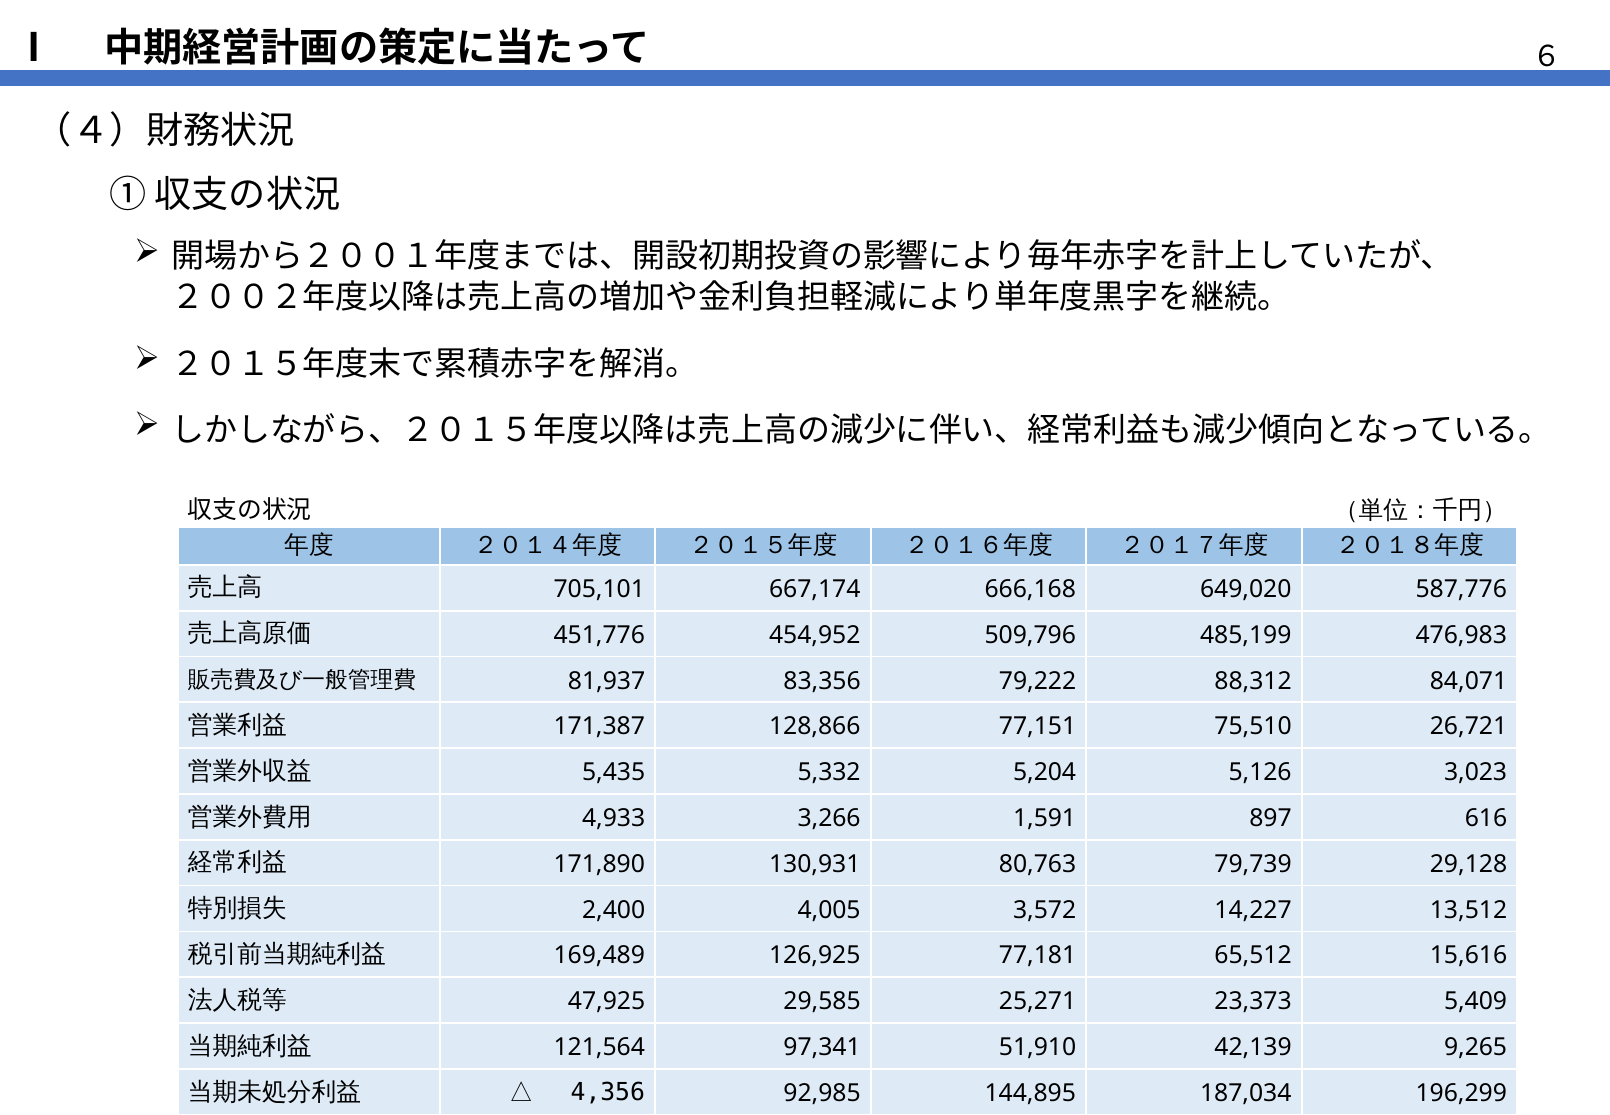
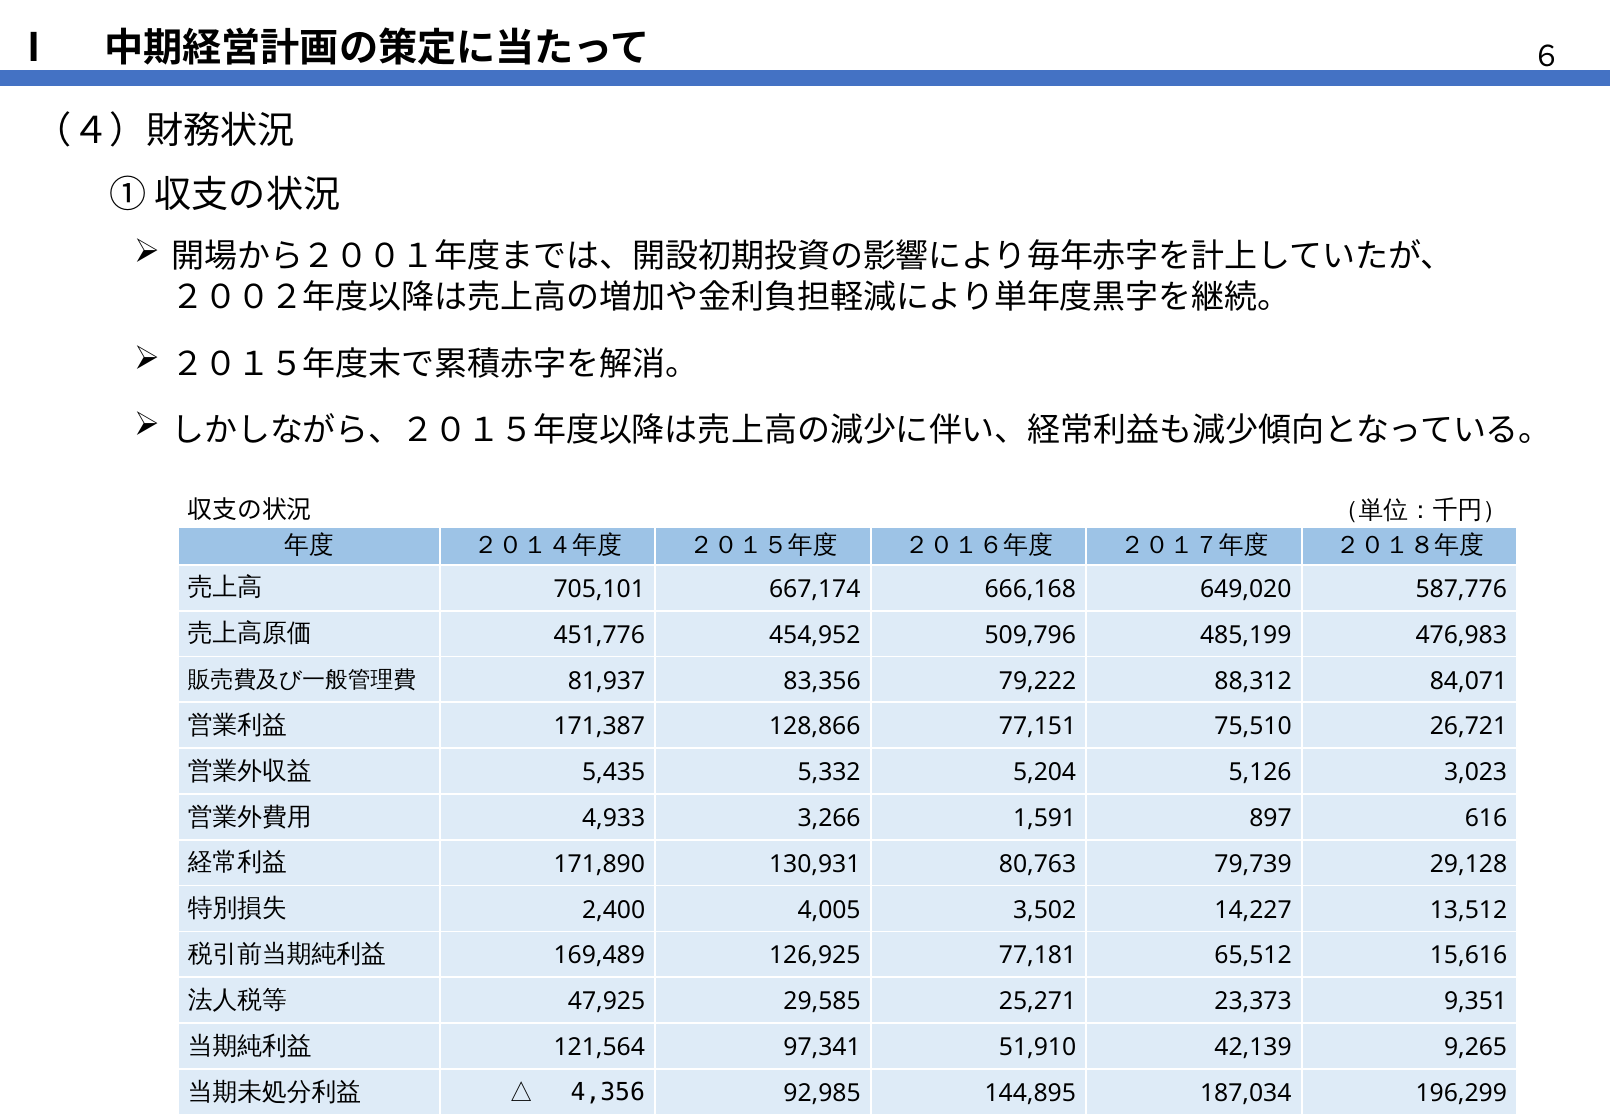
3,572: 3,572 -> 3,502
5,409: 5,409 -> 9,351
